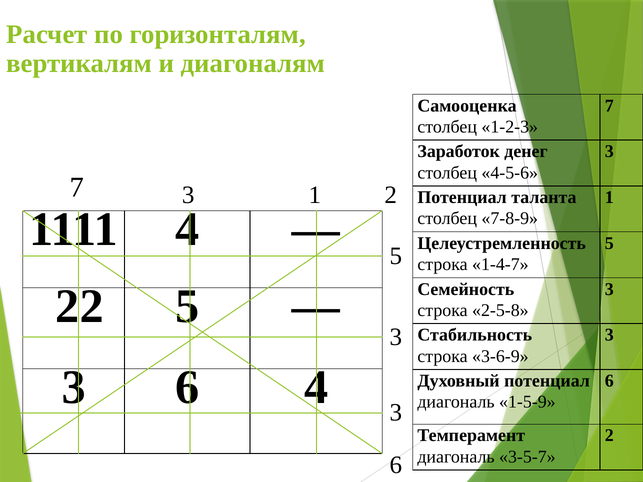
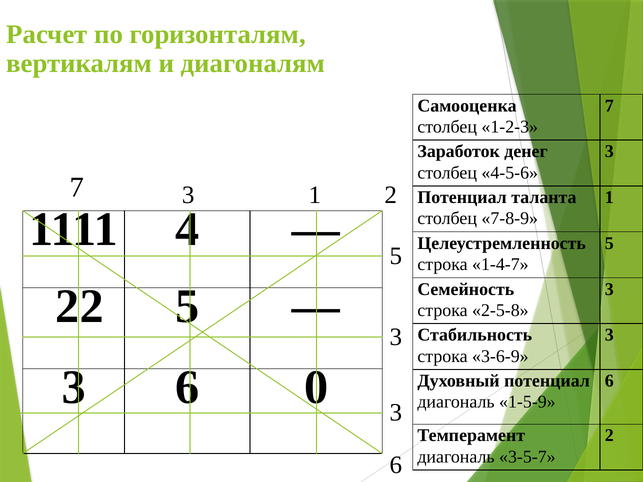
6 4: 4 -> 0
